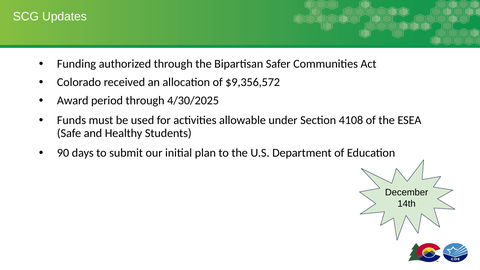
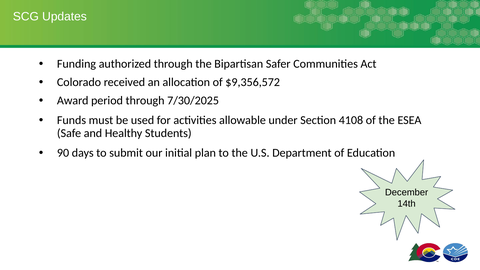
4/30/2025: 4/30/2025 -> 7/30/2025
